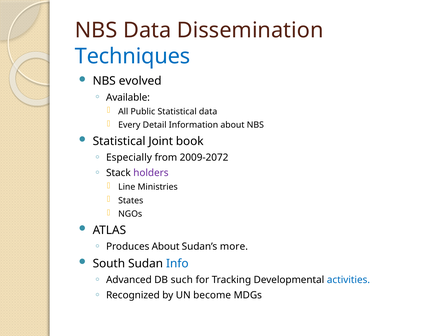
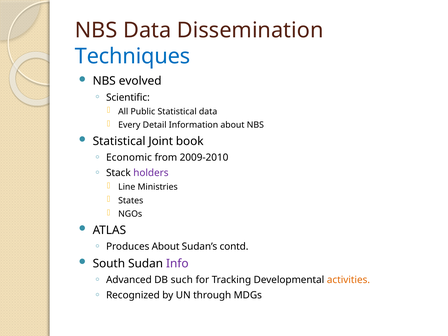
Available: Available -> Scientific
Especially: Especially -> Economic
2009-2072: 2009-2072 -> 2009-2010
more: more -> contd
Info colour: blue -> purple
activities colour: blue -> orange
become: become -> through
